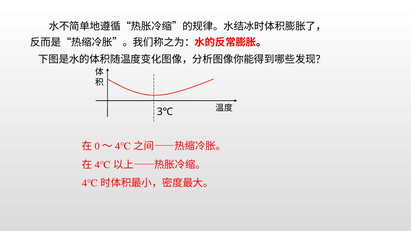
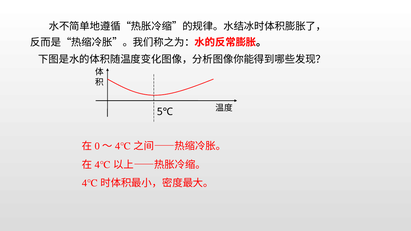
3℃: 3℃ -> 5℃
